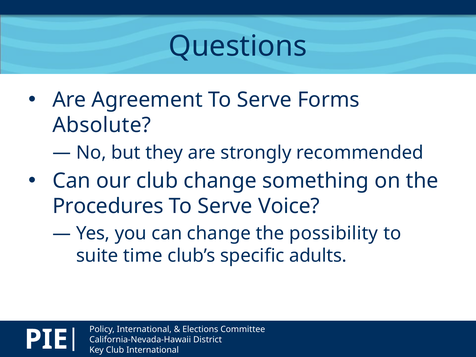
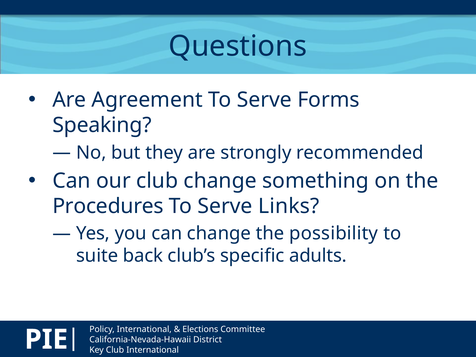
Absolute: Absolute -> Speaking
Voice: Voice -> Links
time: time -> back
